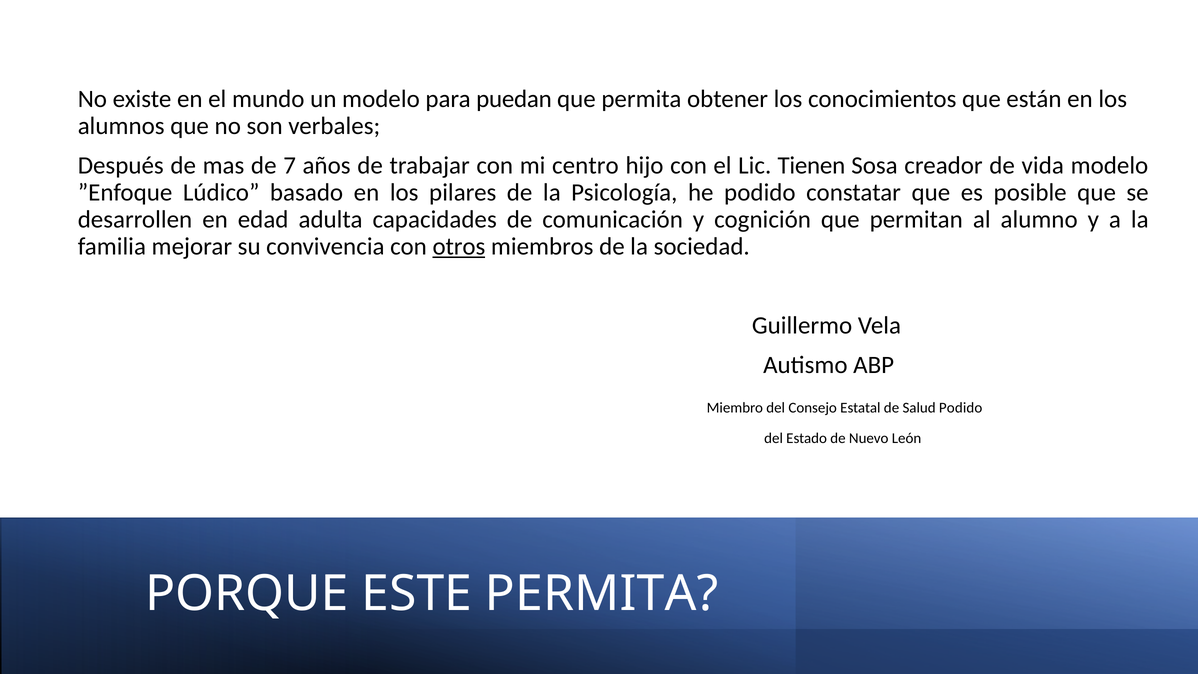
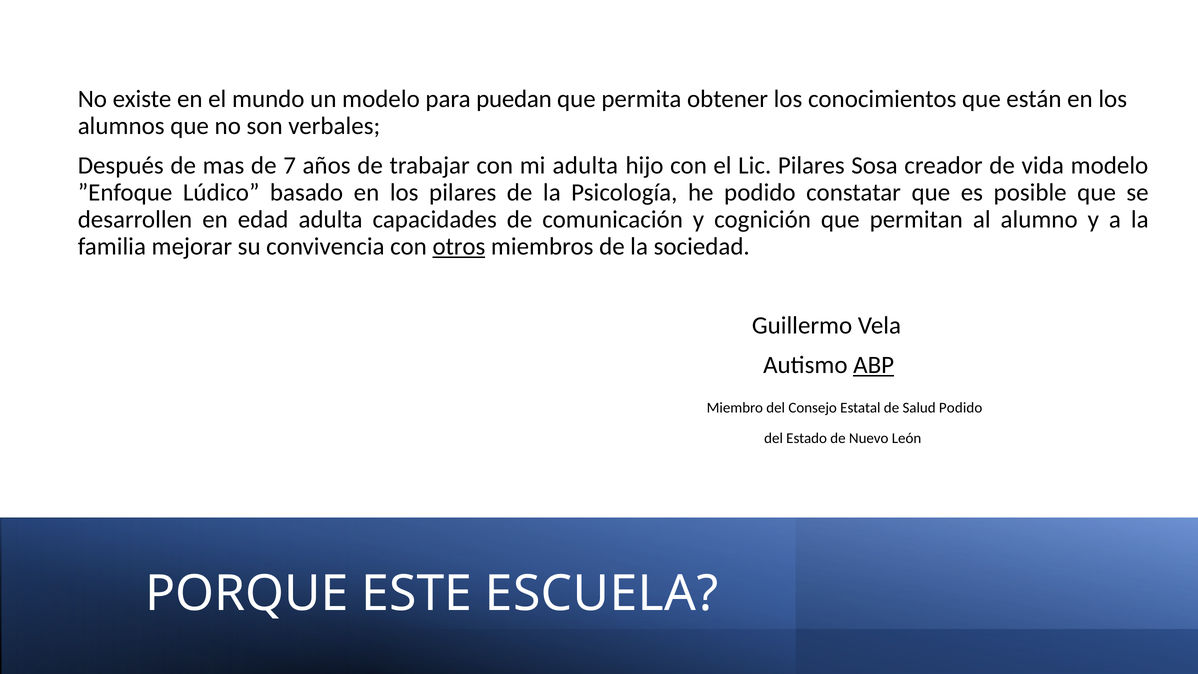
mi centro: centro -> adulta
Lic Tienen: Tienen -> Pilares
ABP underline: none -> present
ESTE PERMITA: PERMITA -> ESCUELA
